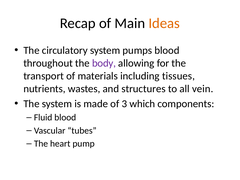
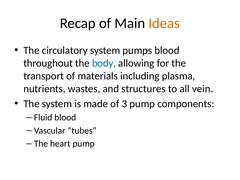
body colour: purple -> blue
tissues: tissues -> plasma
3 which: which -> pump
